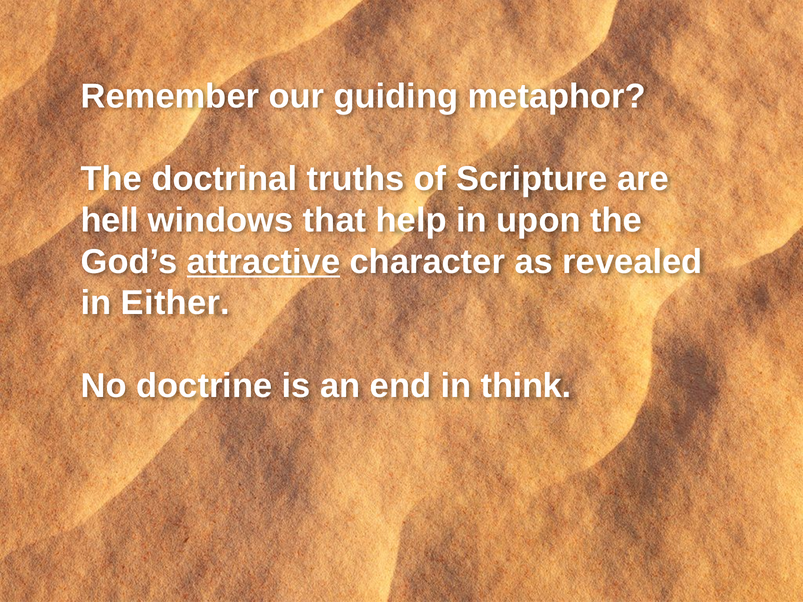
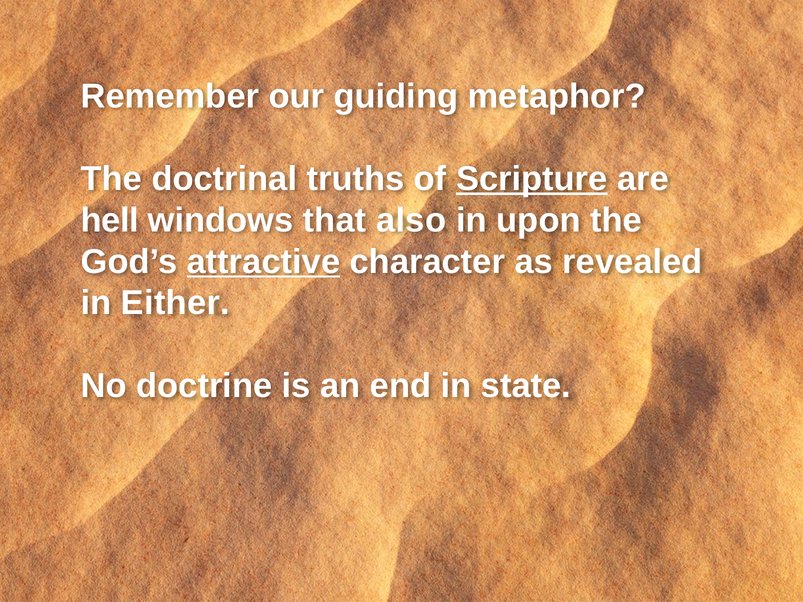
Scripture underline: none -> present
help: help -> also
think: think -> state
